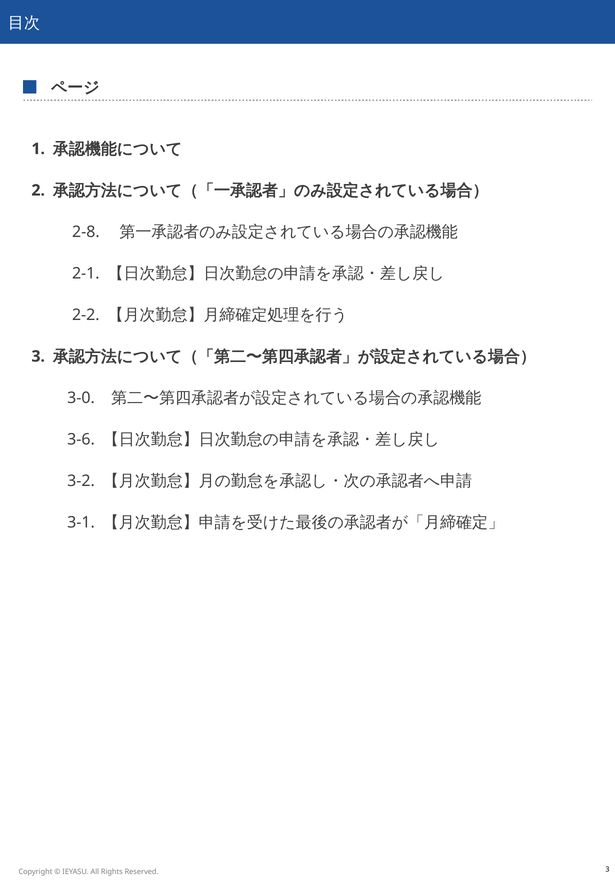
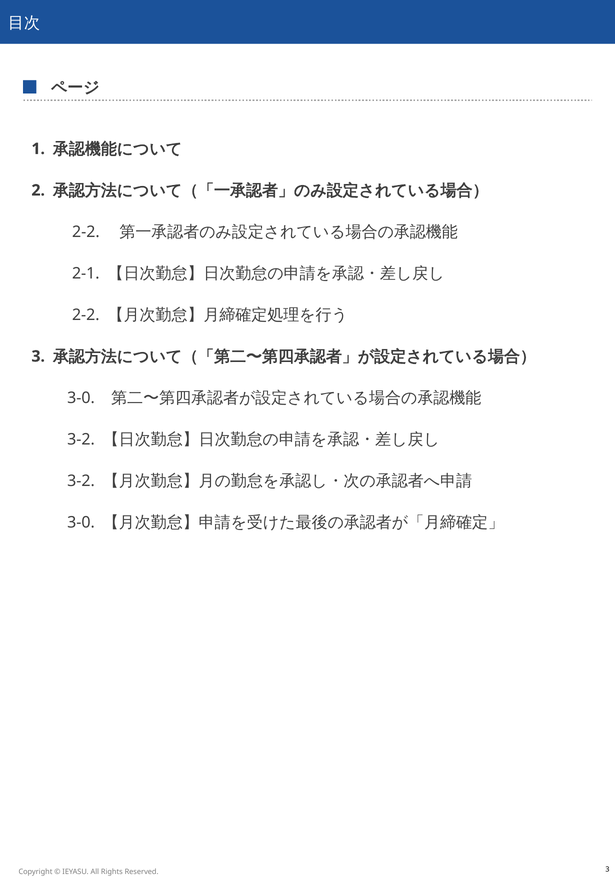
2-8 at (86, 232): 2-8 -> 2-2
3-6 at (81, 439): 3-6 -> 3-2
3-1 at (81, 522): 3-1 -> 3-0
